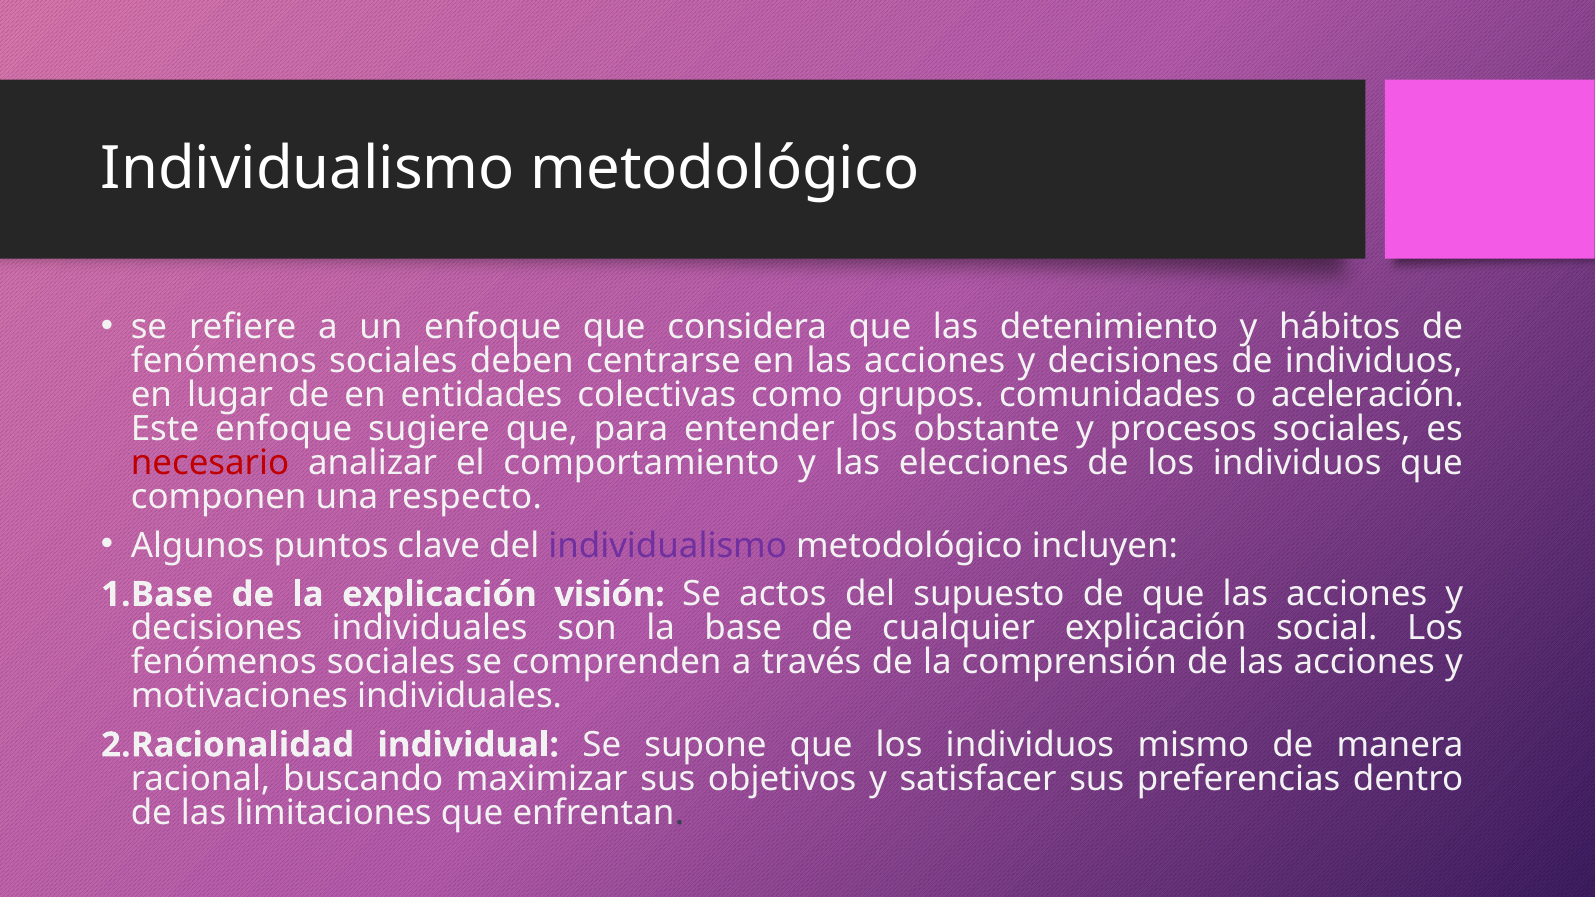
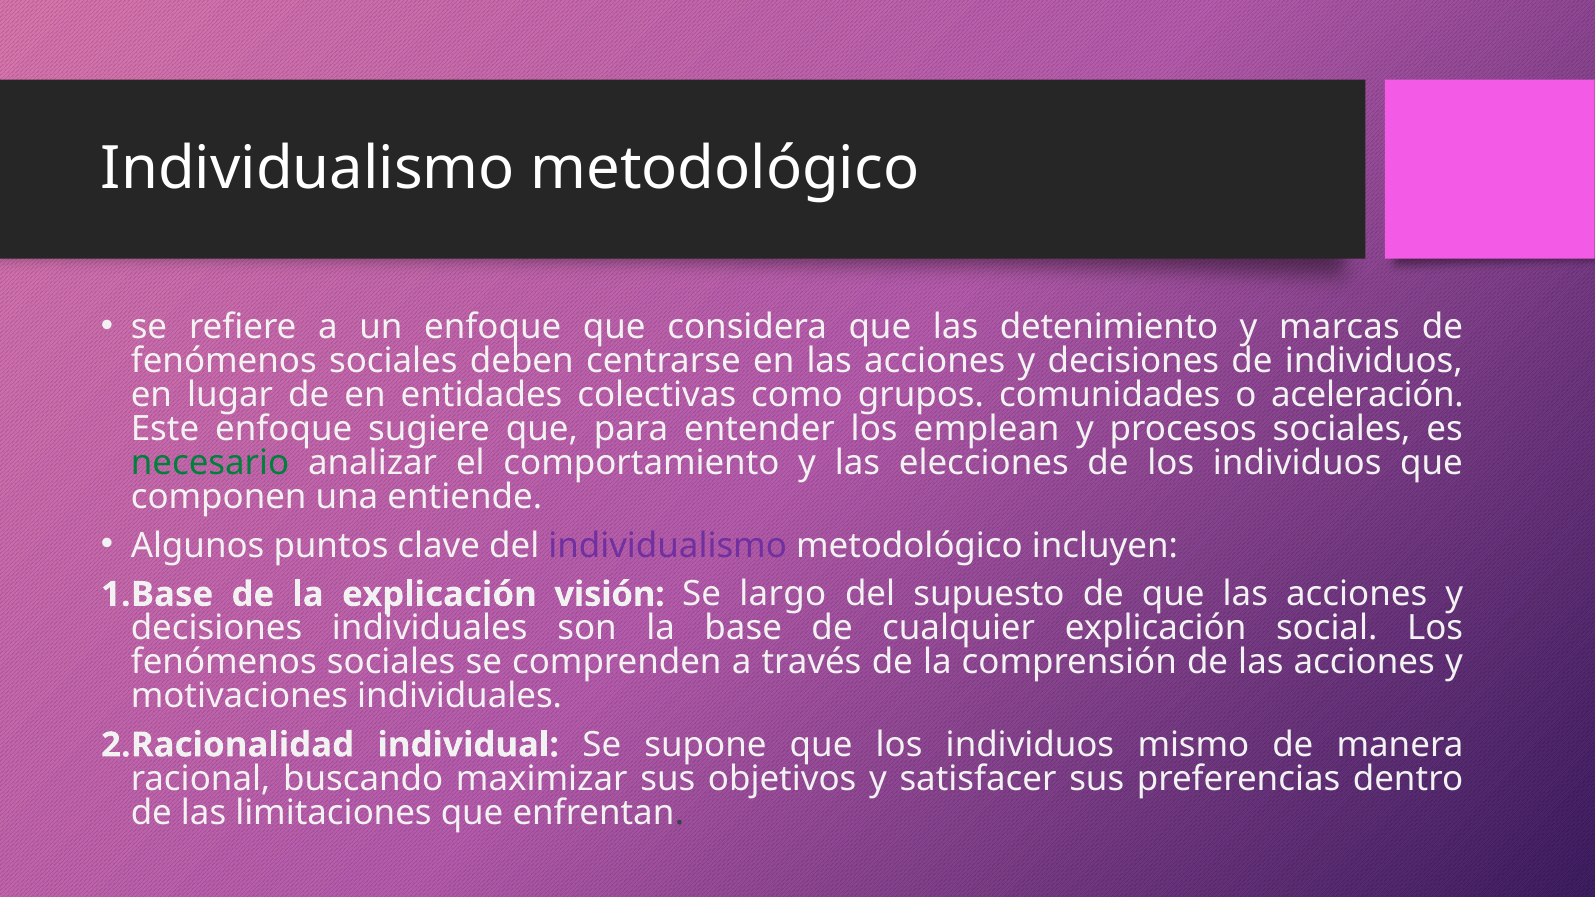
hábitos: hábitos -> marcas
obstante: obstante -> emplean
necesario colour: red -> green
respecto: respecto -> entiende
actos: actos -> largo
